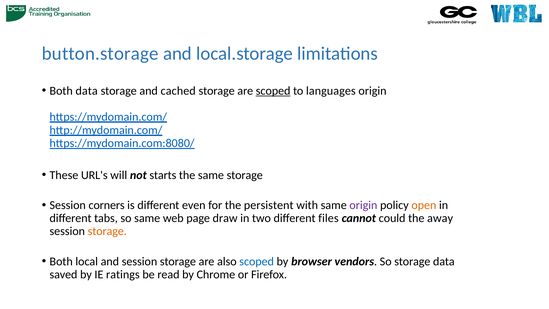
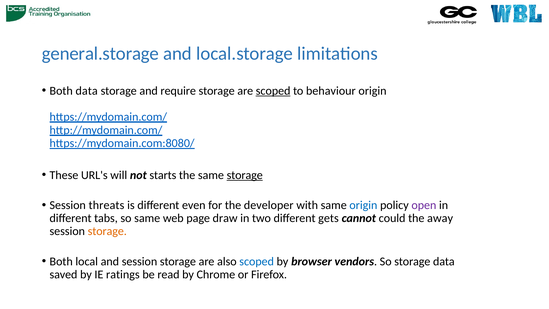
button.storage: button.storage -> general.storage
cached: cached -> require
languages: languages -> behaviour
storage at (245, 175) underline: none -> present
corners: corners -> threats
persistent: persistent -> developer
origin at (363, 205) colour: purple -> blue
open colour: orange -> purple
files: files -> gets
